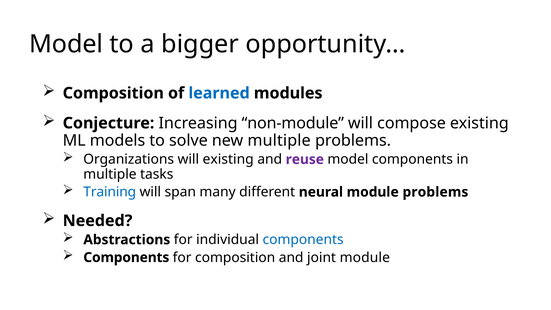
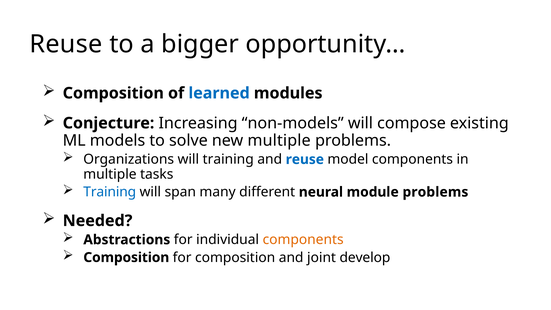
Model at (66, 44): Model -> Reuse
non-module: non-module -> non-models
will existing: existing -> training
reuse at (305, 159) colour: purple -> blue
components at (303, 240) colour: blue -> orange
Components at (126, 257): Components -> Composition
joint module: module -> develop
